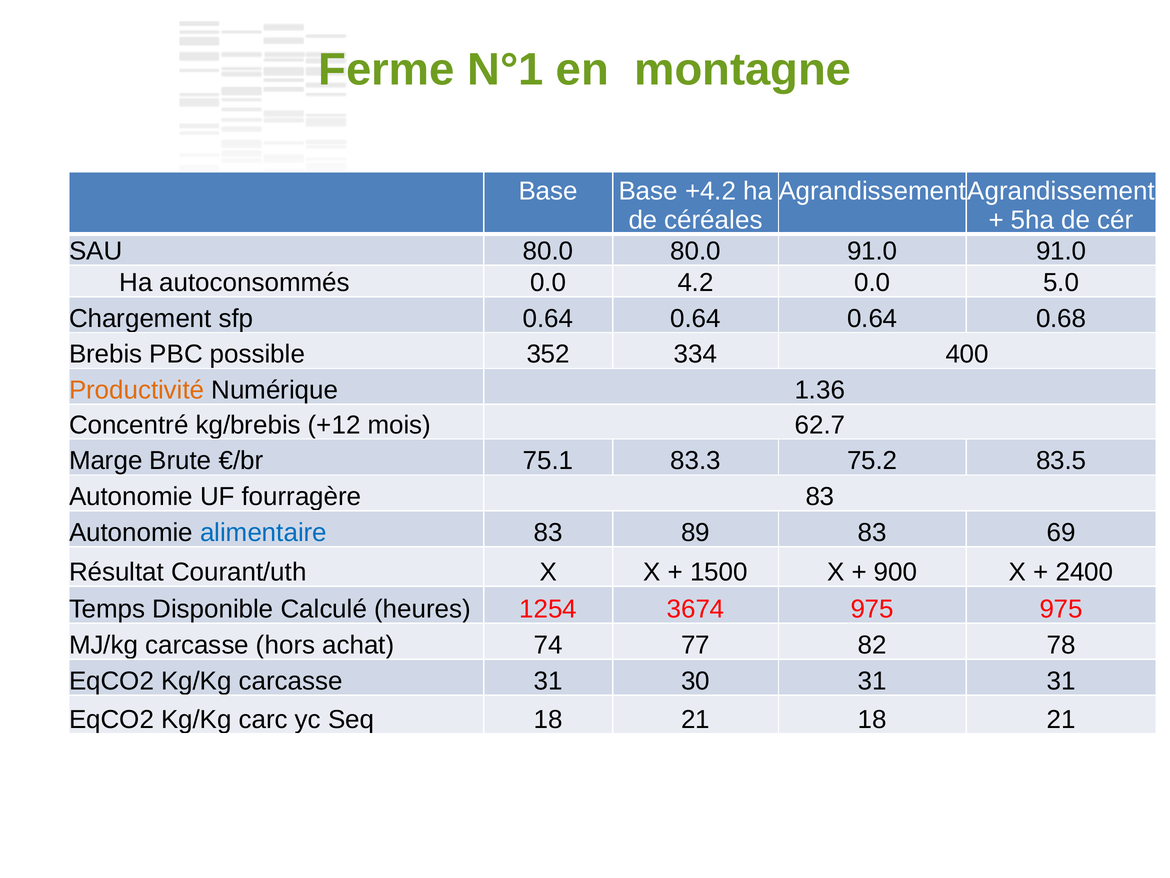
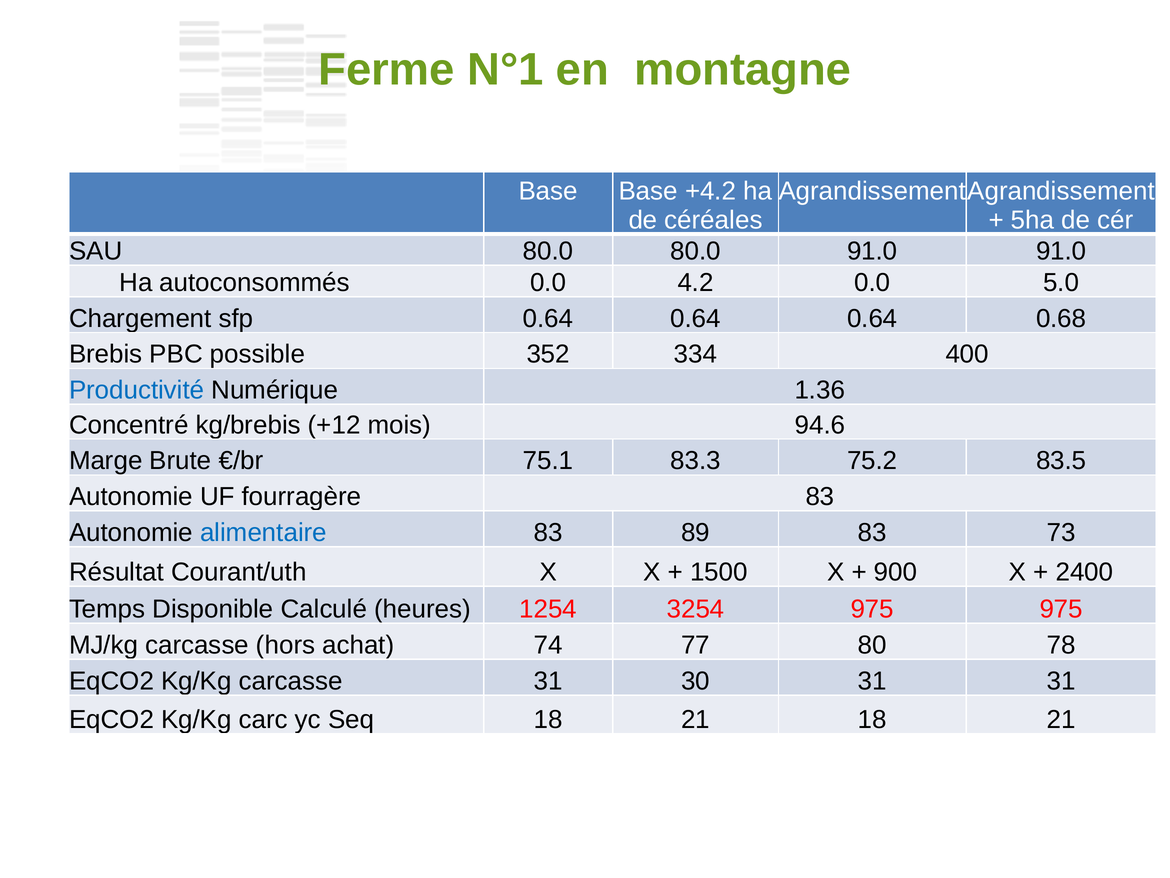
Productivité colour: orange -> blue
62.7: 62.7 -> 94.6
69: 69 -> 73
3674: 3674 -> 3254
82: 82 -> 80
